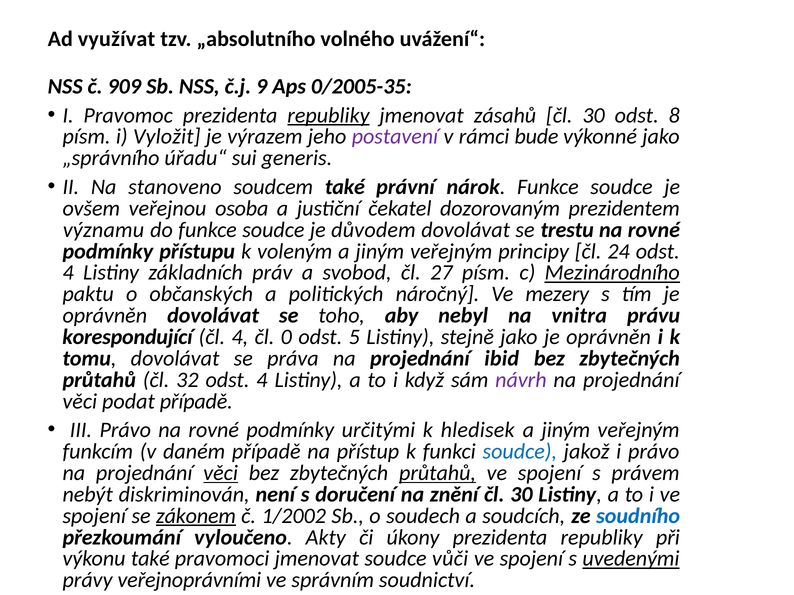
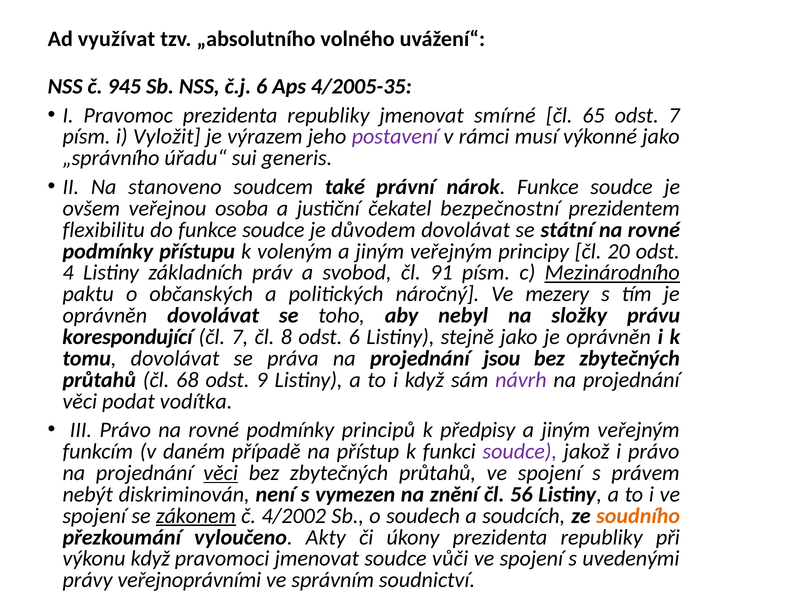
909: 909 -> 945
č.j 9: 9 -> 6
0/2005-35: 0/2005-35 -> 4/2005-35
republiky at (328, 115) underline: present -> none
zásahů: zásahů -> smírné
30 at (594, 115): 30 -> 65
odst 8: 8 -> 7
bude: bude -> musí
dozorovaným: dozorovaným -> bezpečnostní
významu: významu -> flexibilitu
trestu: trestu -> státní
24: 24 -> 20
27: 27 -> 91
vnitra: vnitra -> složky
čl 4: 4 -> 7
0: 0 -> 8
odst 5: 5 -> 6
ibid: ibid -> jsou
32: 32 -> 68
4 at (262, 380): 4 -> 9
podat případě: případě -> vodítka
určitými: určitými -> principů
hledisek: hledisek -> předpisy
soudce at (520, 452) colour: blue -> purple
průtahů at (438, 473) underline: present -> none
doručení: doručení -> vymezen
znění čl 30: 30 -> 56
1/2002: 1/2002 -> 4/2002
soudního colour: blue -> orange
výkonu také: také -> když
uvedenými underline: present -> none
